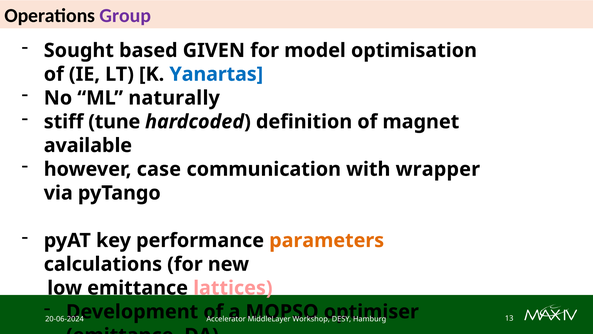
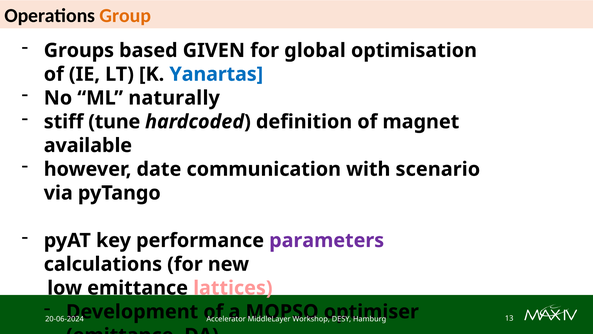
Group colour: purple -> orange
Sought: Sought -> Groups
model: model -> global
case: case -> date
wrapper: wrapper -> scenario
parameters colour: orange -> purple
